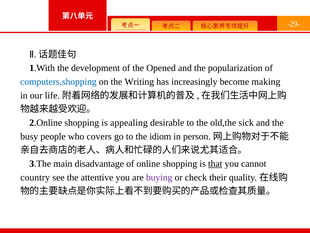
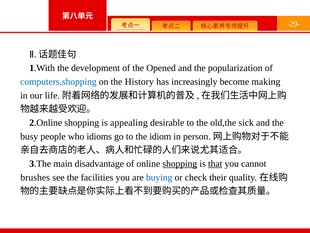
Writing: Writing -> History
covers: covers -> idioms
shopping at (180, 163) underline: none -> present
country: country -> brushes
attentive: attentive -> facilities
buying colour: purple -> blue
